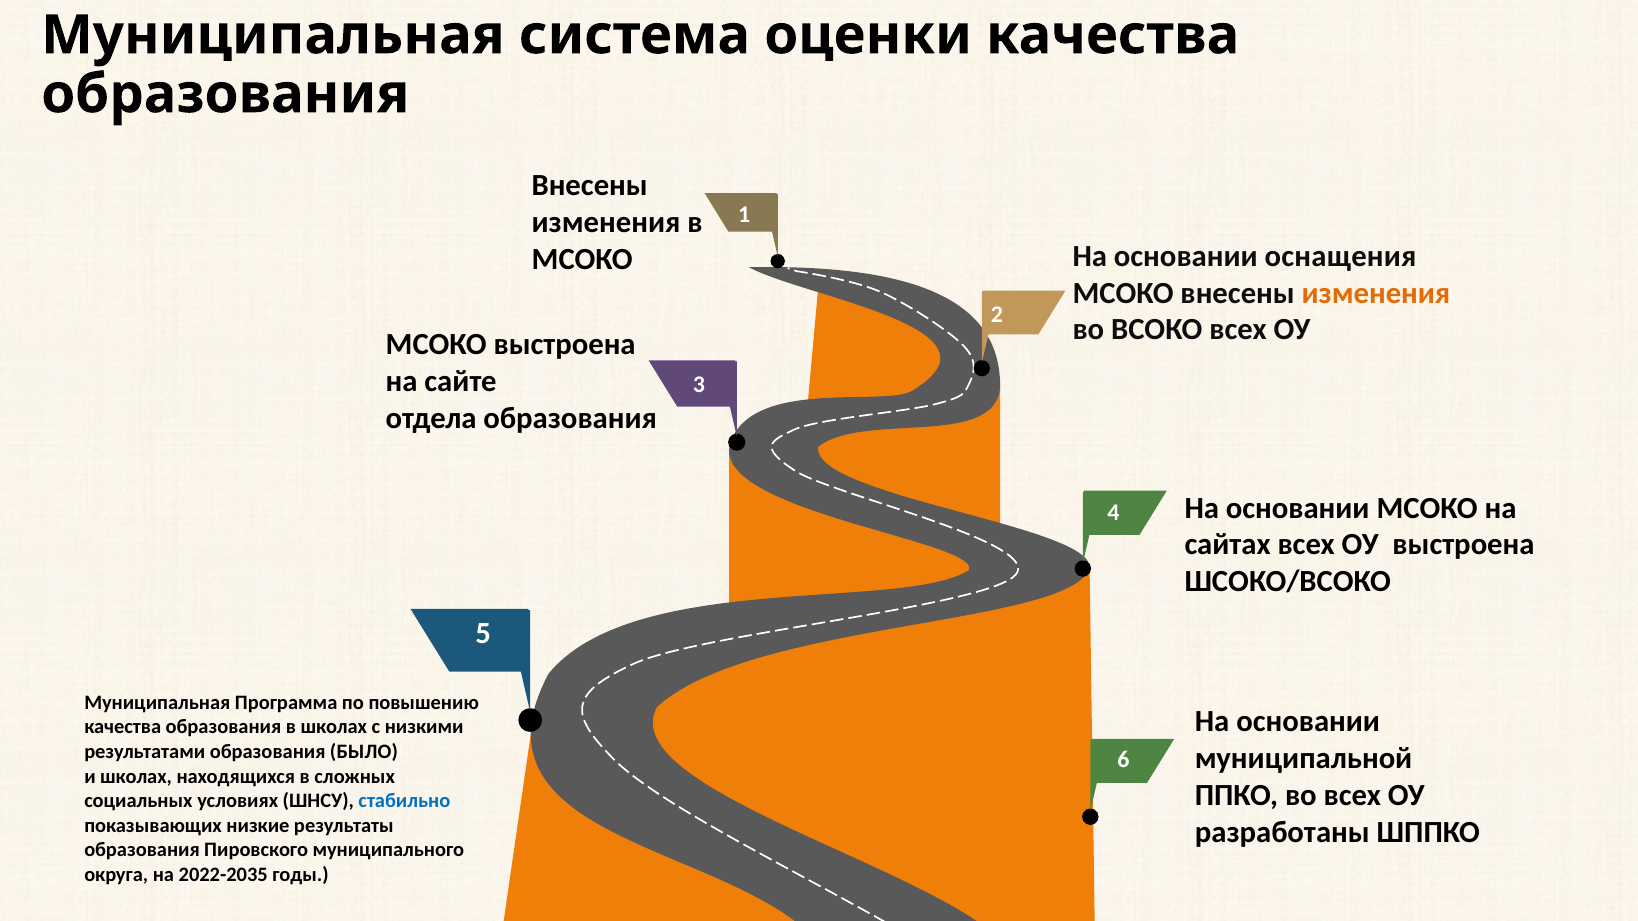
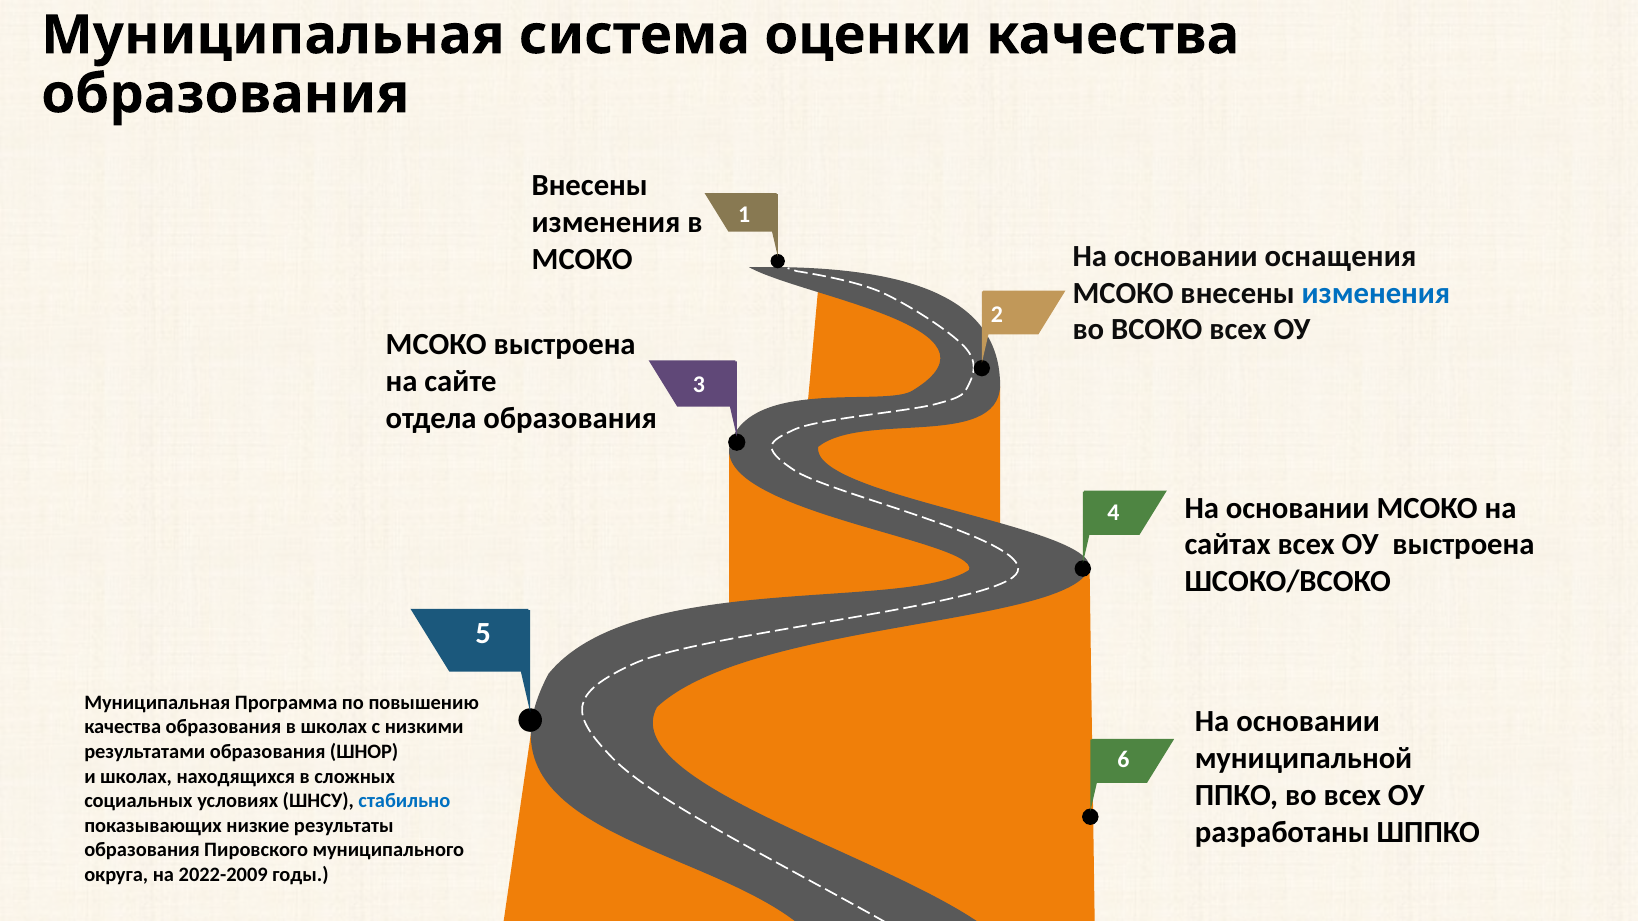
изменения at (1376, 293) colour: orange -> blue
БЫЛО: БЫЛО -> ШНОР
2022-2035: 2022-2035 -> 2022-2009
